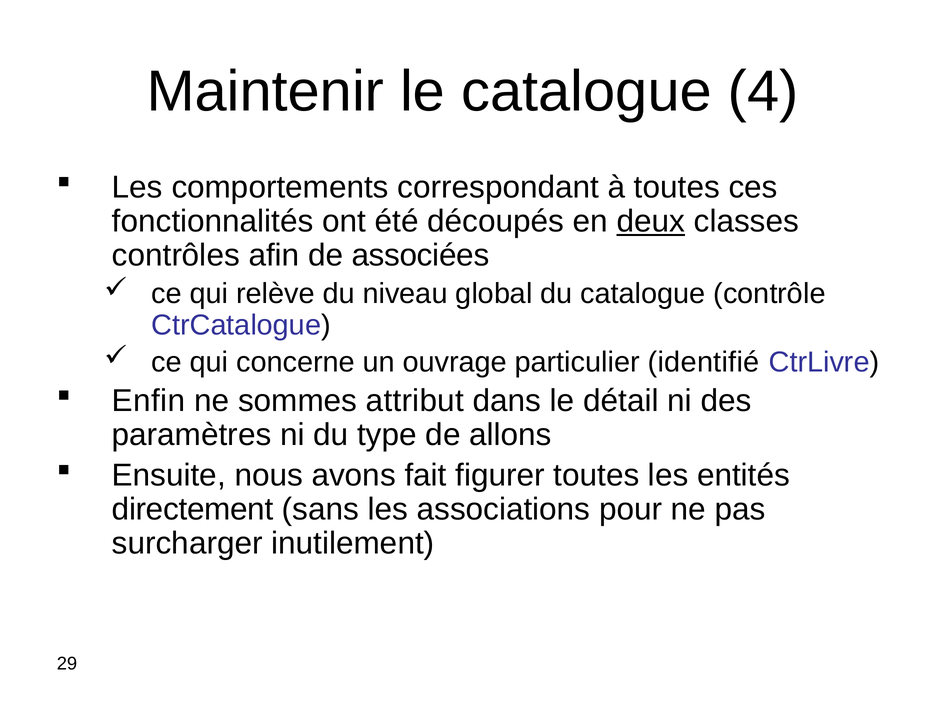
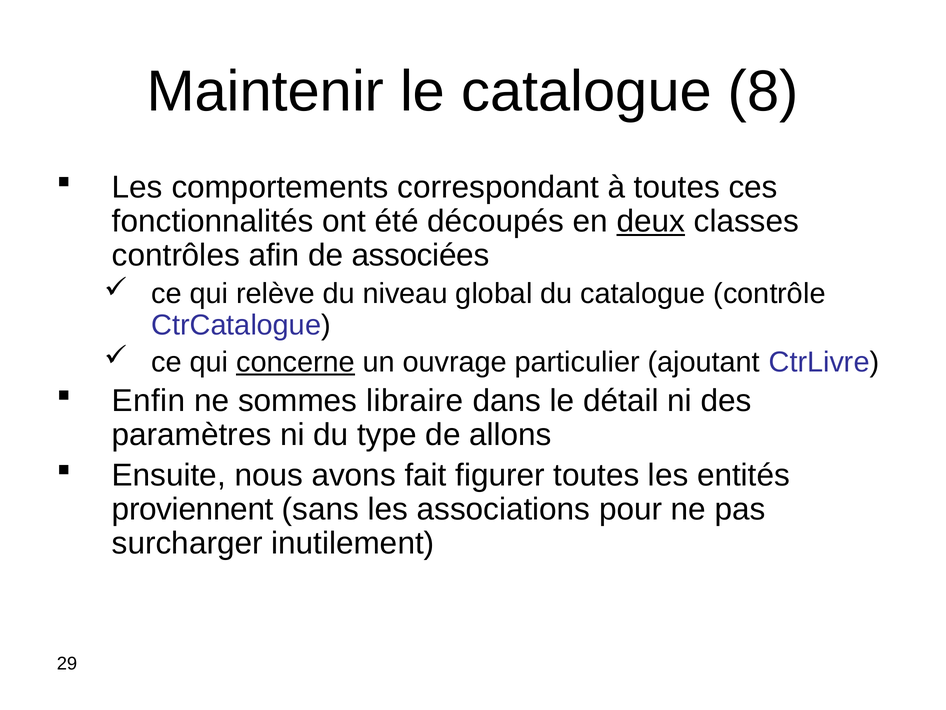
4: 4 -> 8
concerne underline: none -> present
identifié: identifié -> ajoutant
attribut: attribut -> libraire
directement: directement -> proviennent
